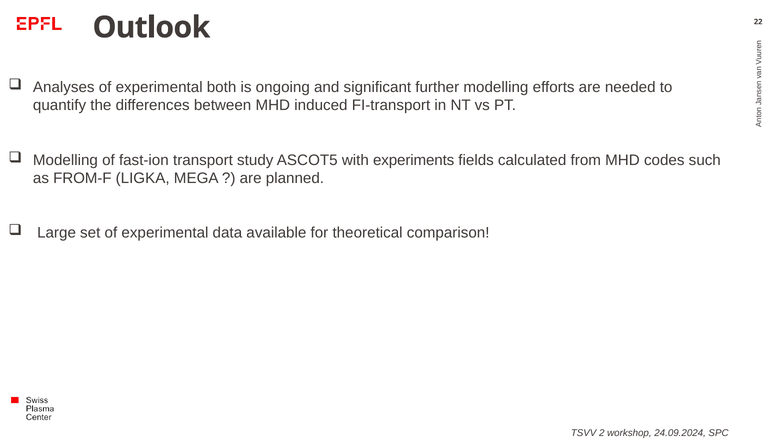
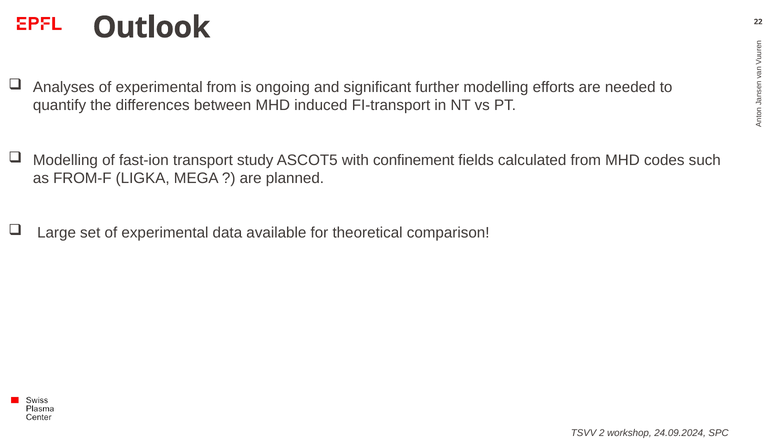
experimental both: both -> from
experiments: experiments -> confinement
